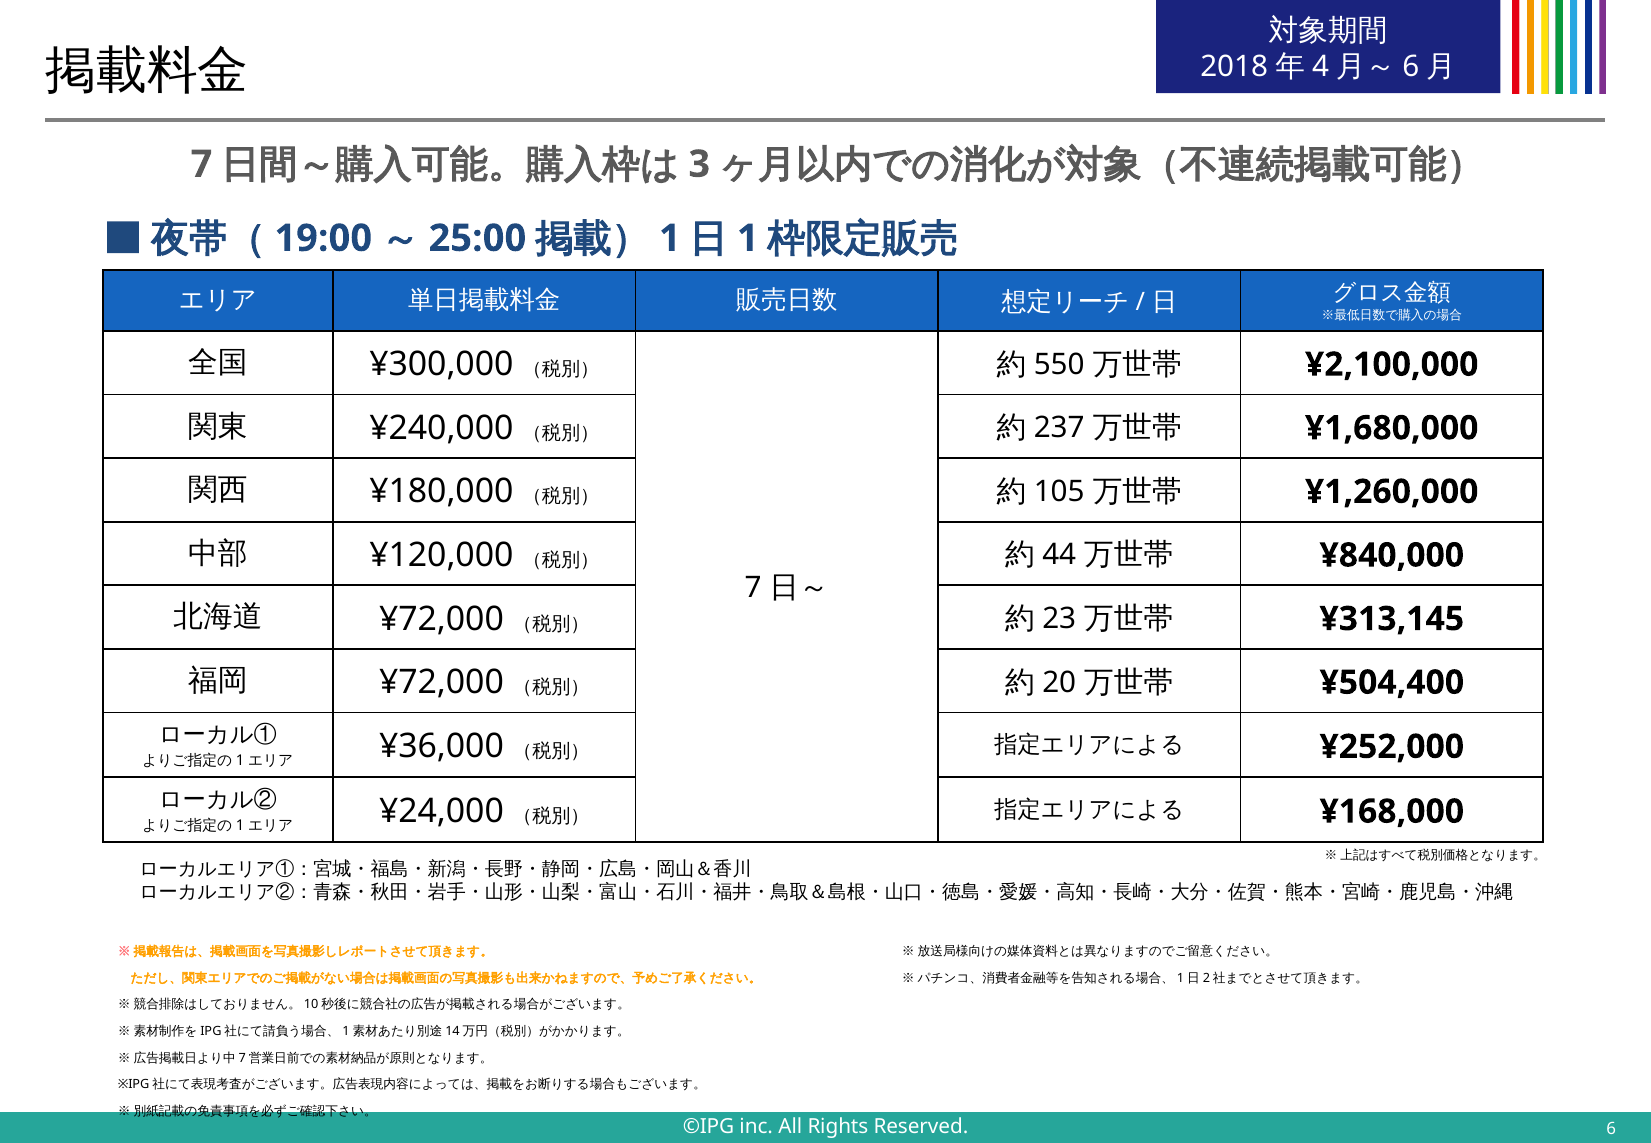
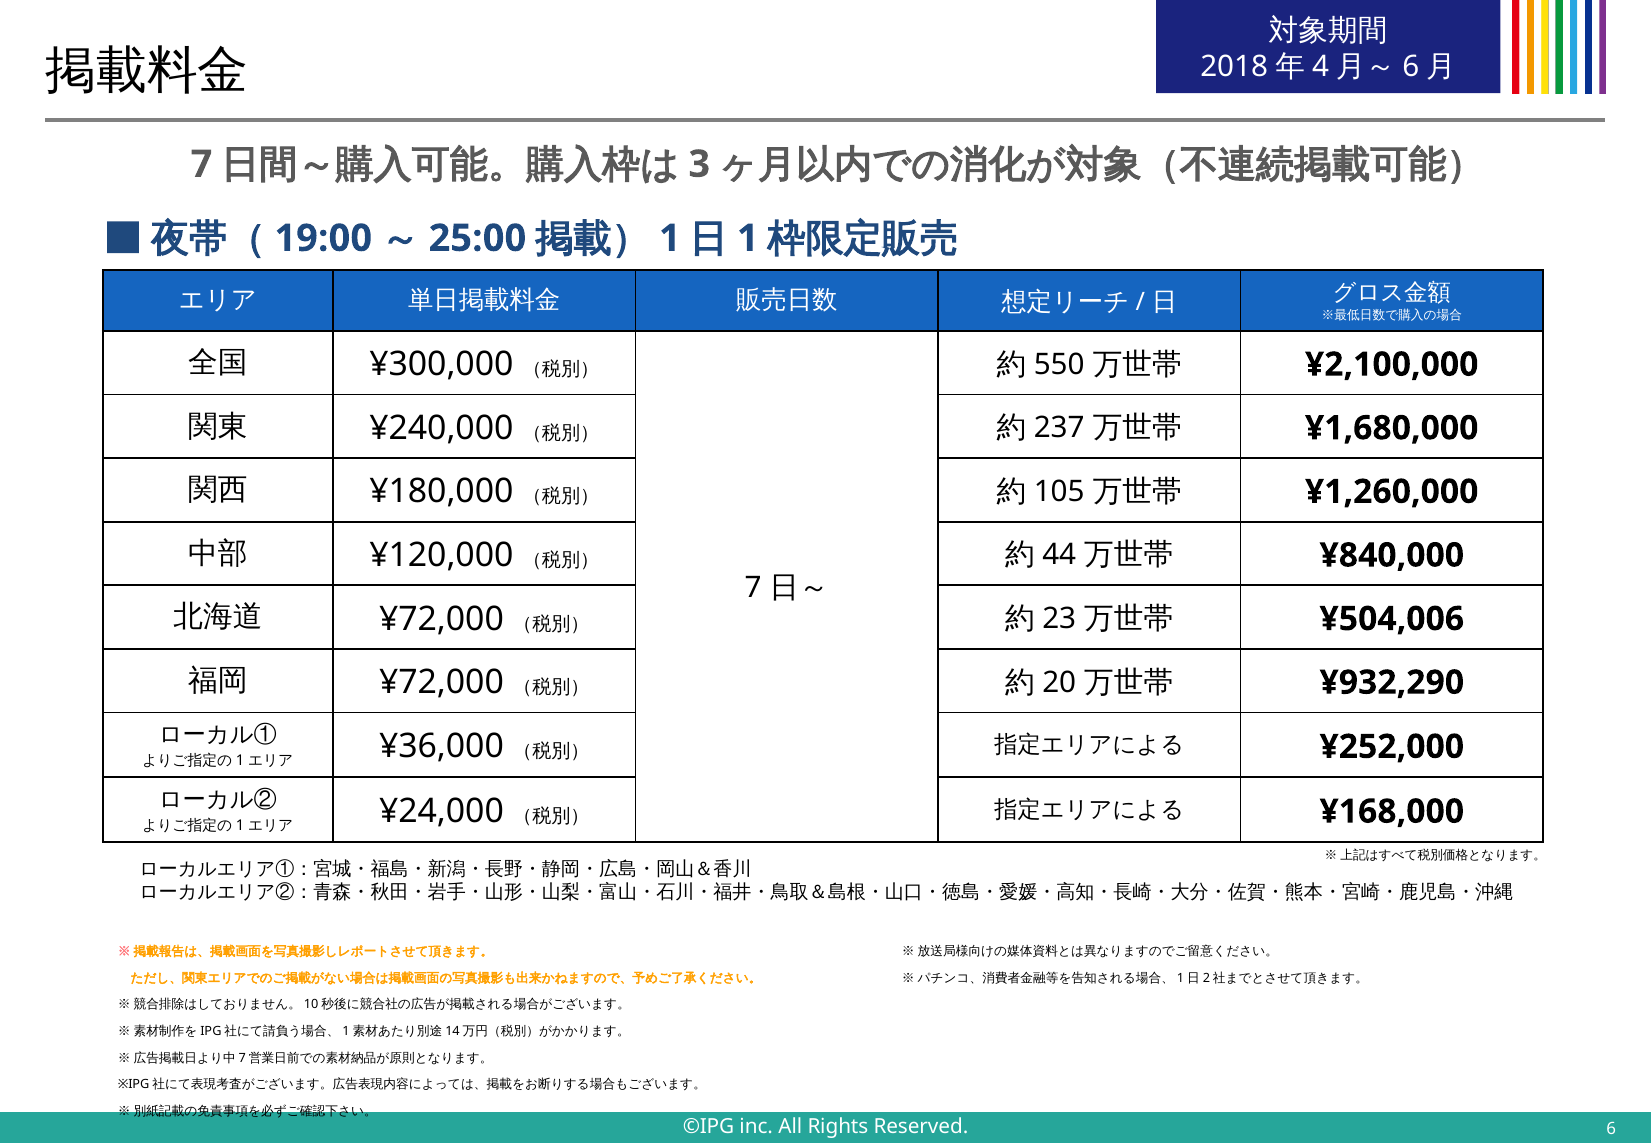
¥313,145: ¥313,145 -> ¥504,006
¥504,400: ¥504,400 -> ¥932,290
